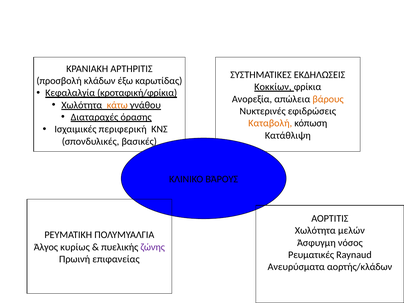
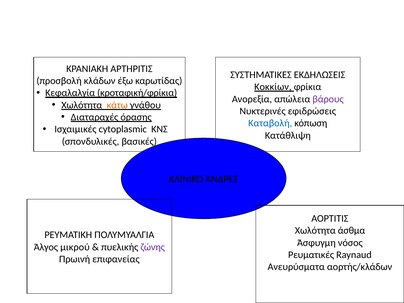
βάρους at (328, 99) colour: orange -> purple
Καταβολή colour: orange -> blue
περιφερική: περιφερική -> cytoplasmic
ΚΛΙΝΙΚΟ ΒΆΡΟΥΣ: ΒΆΡΟΥΣ -> ΆΝΔΡΕΣ
μελών: μελών -> άσθμα
κυρίως: κυρίως -> μικρού
